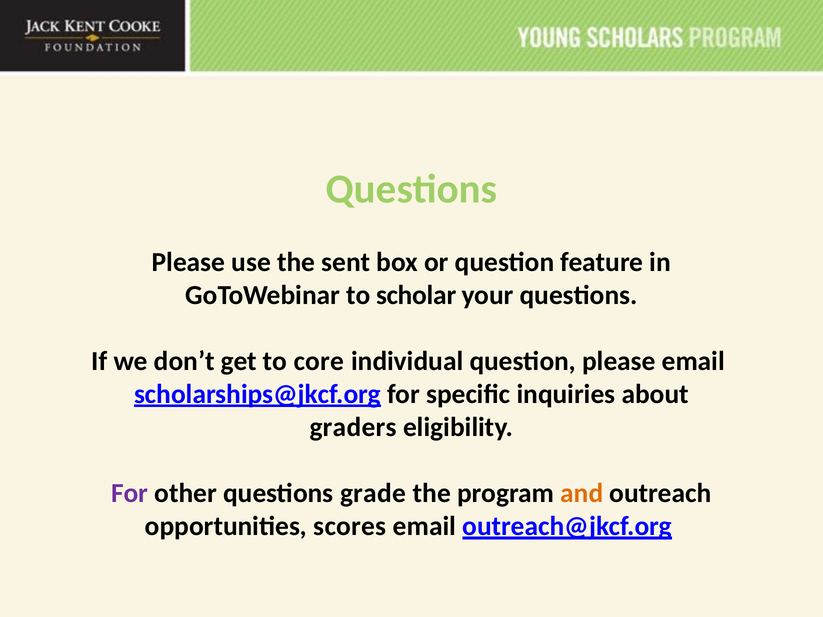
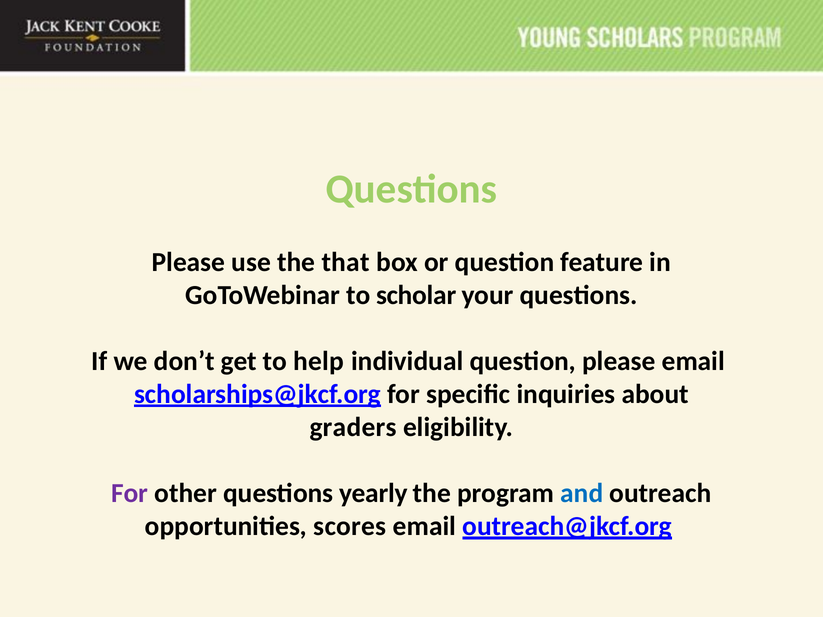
sent: sent -> that
core: core -> help
grade: grade -> yearly
and colour: orange -> blue
